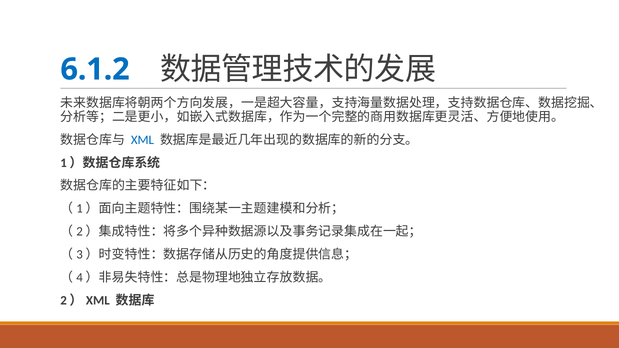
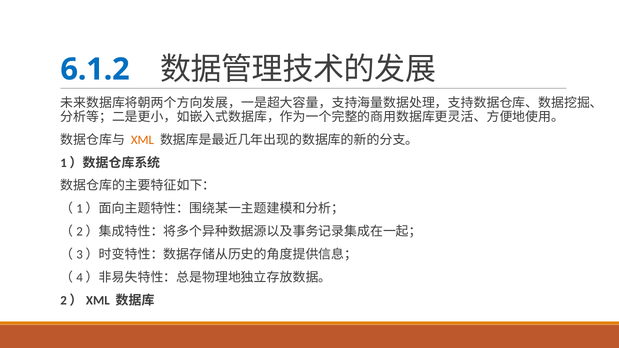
XML colour: blue -> orange
